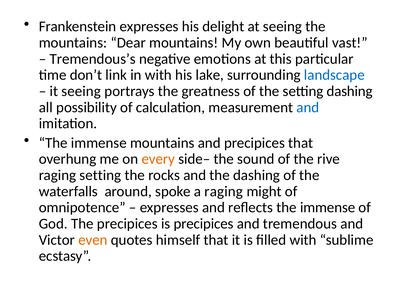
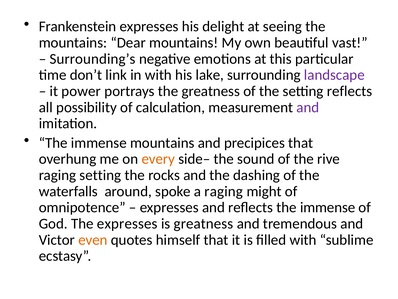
Tremendous’s: Tremendous’s -> Surrounding’s
landscape colour: blue -> purple
it seeing: seeing -> power
setting dashing: dashing -> reflects
and at (308, 107) colour: blue -> purple
The precipices: precipices -> expresses
is precipices: precipices -> greatness
